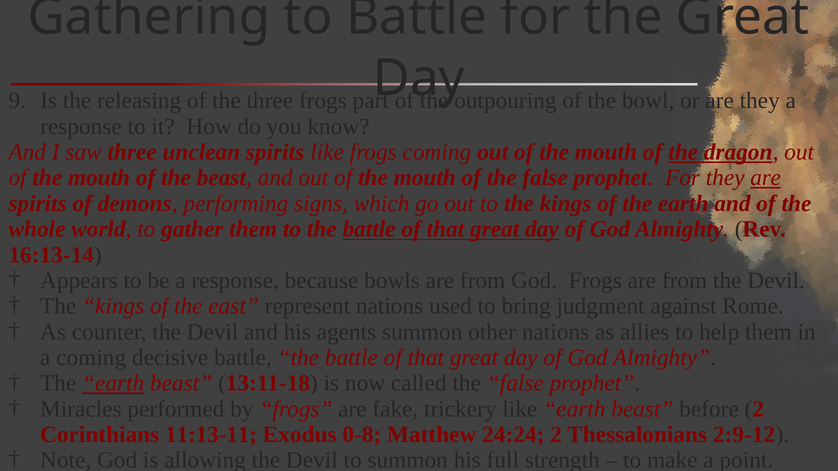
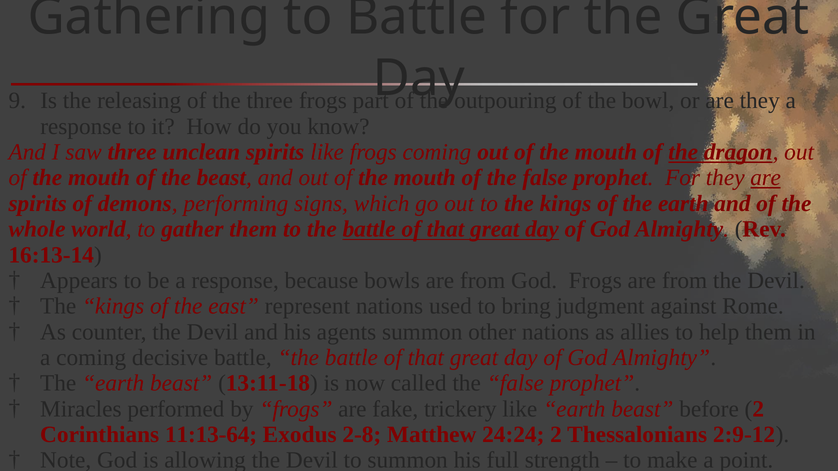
earth at (113, 384) underline: present -> none
11:13-11: 11:13-11 -> 11:13-64
0-8: 0-8 -> 2-8
